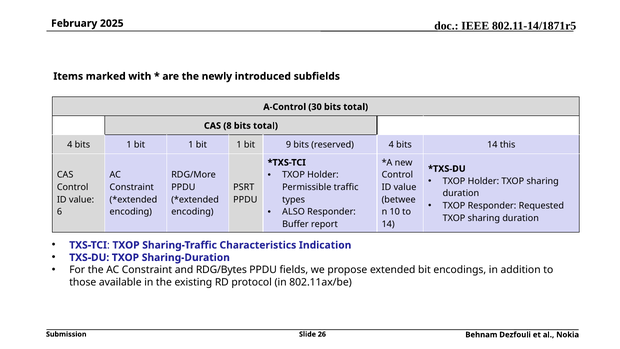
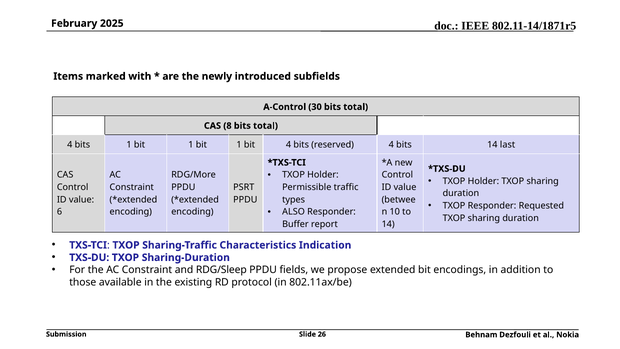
bit 9: 9 -> 4
this: this -> last
RDG/Bytes: RDG/Bytes -> RDG/Sleep
